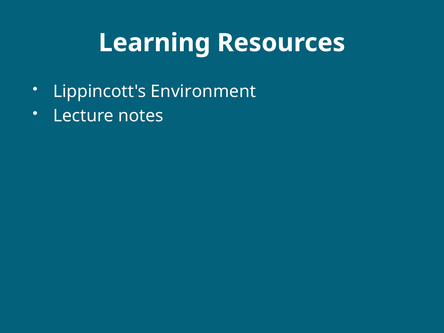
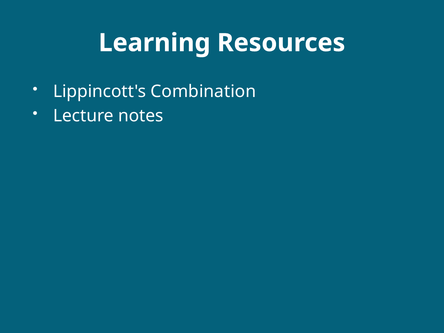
Environment: Environment -> Combination
